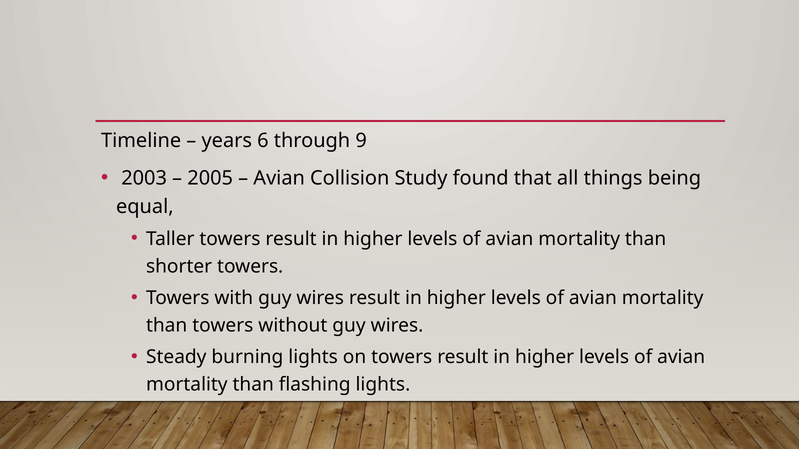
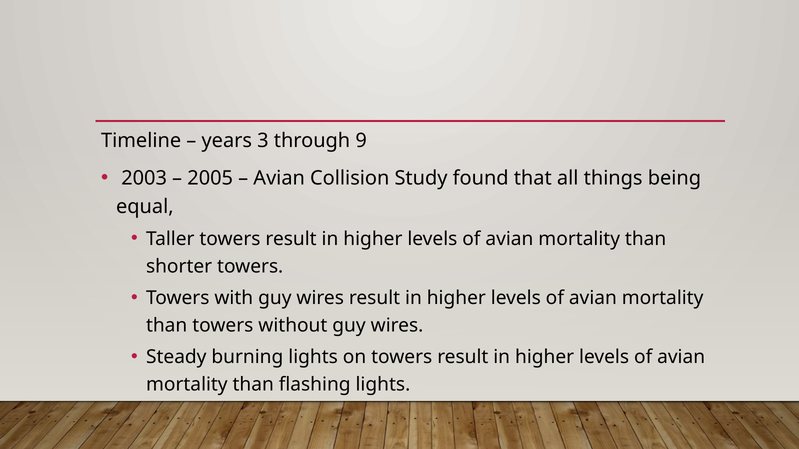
6: 6 -> 3
